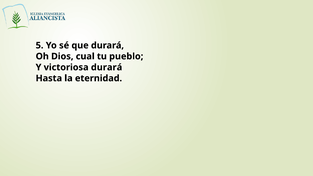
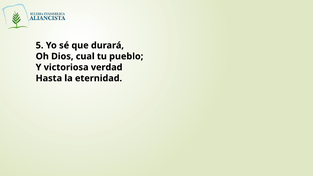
victoriosa durará: durará -> verdad
